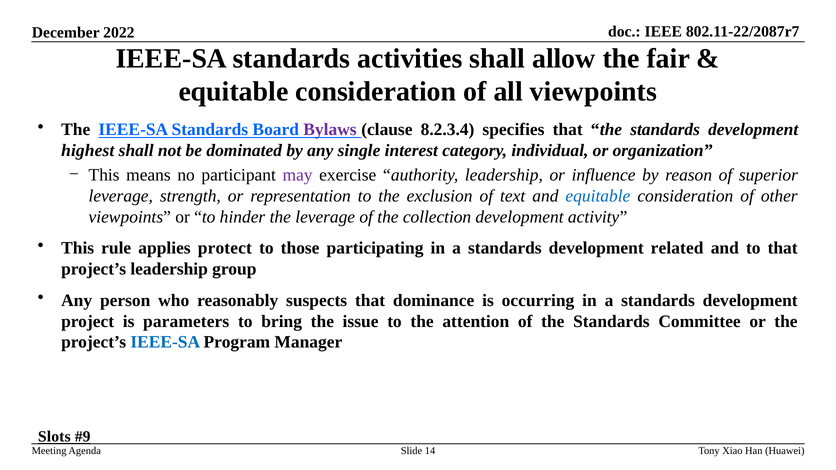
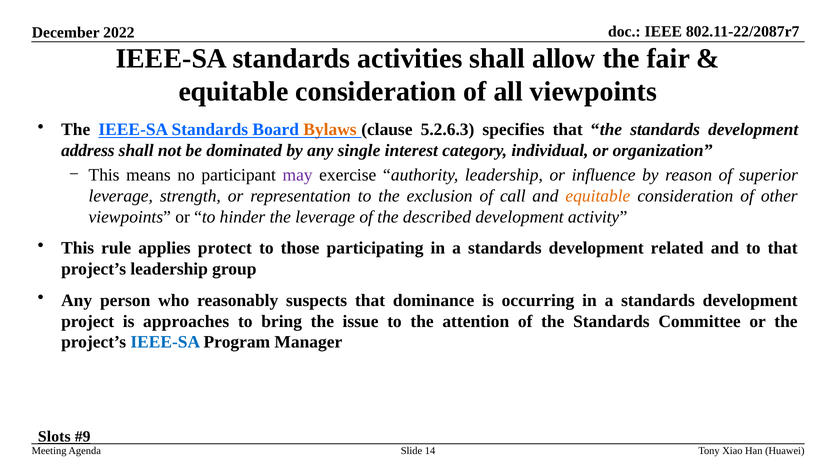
Bylaws colour: purple -> orange
8.2.3.4: 8.2.3.4 -> 5.2.6.3
highest: highest -> address
text: text -> call
equitable at (598, 196) colour: blue -> orange
collection: collection -> described
parameters: parameters -> approaches
